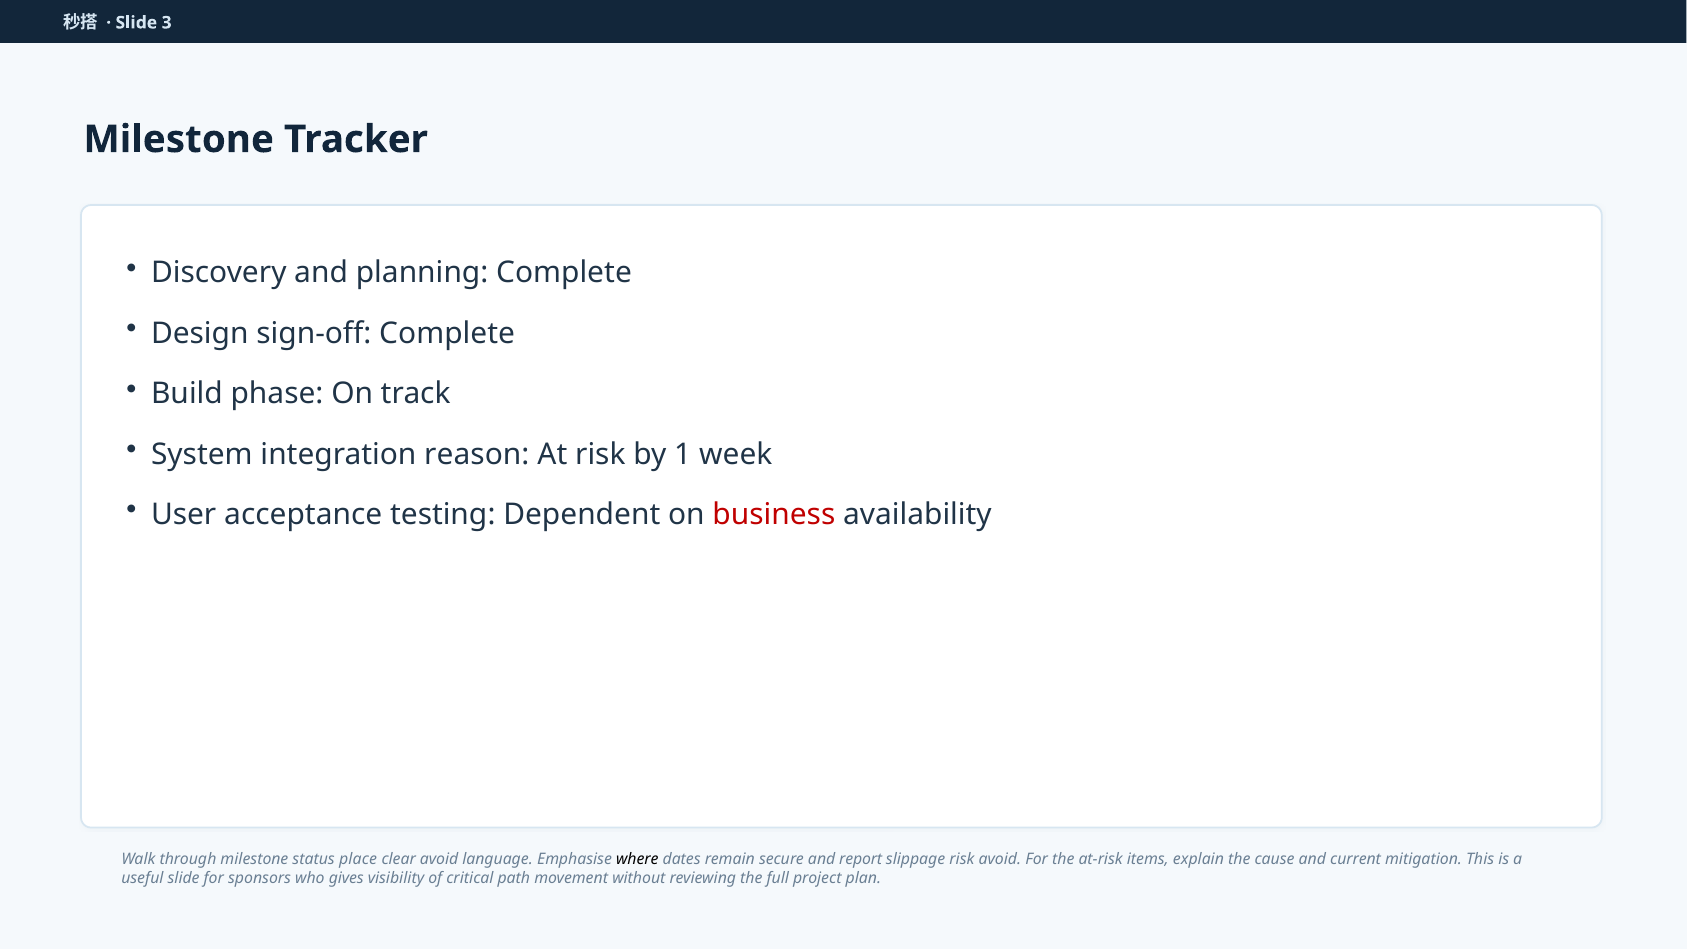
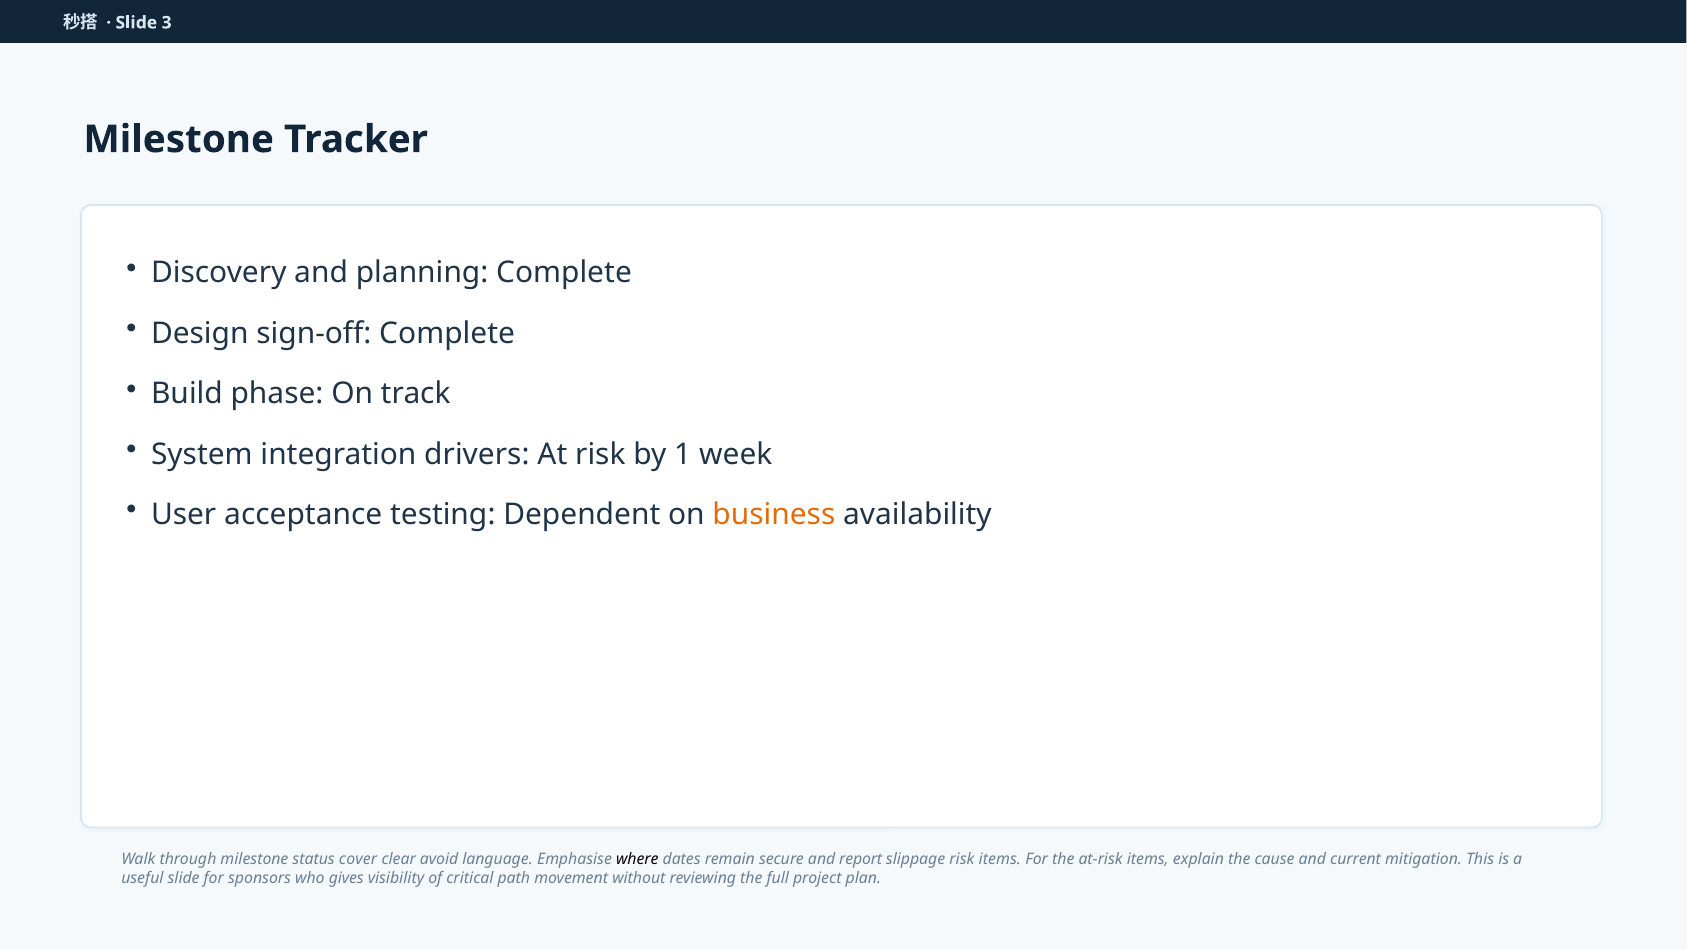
reason: reason -> drivers
business colour: red -> orange
place: place -> cover
risk avoid: avoid -> items
